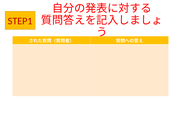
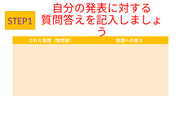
STEP1 colour: red -> purple
